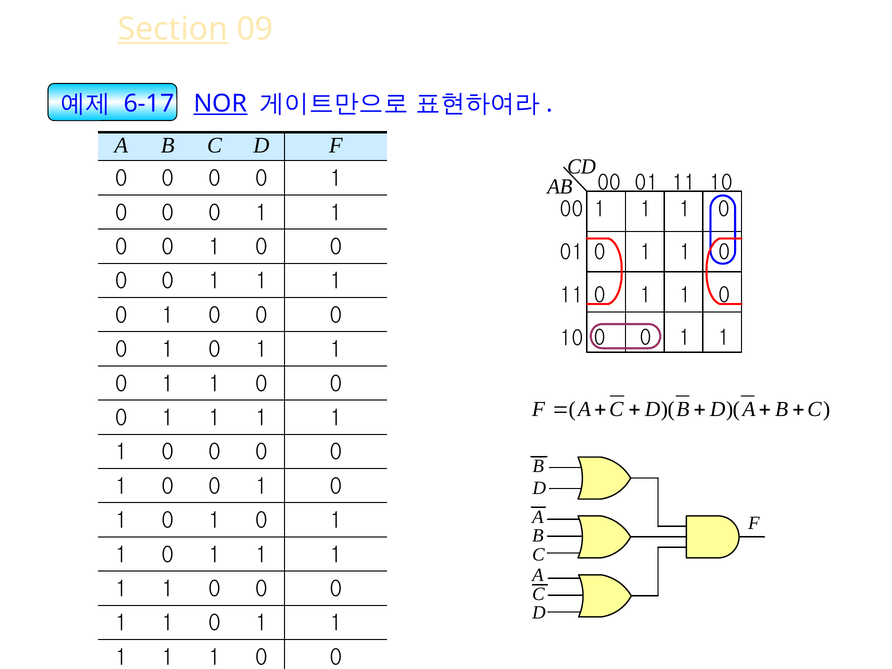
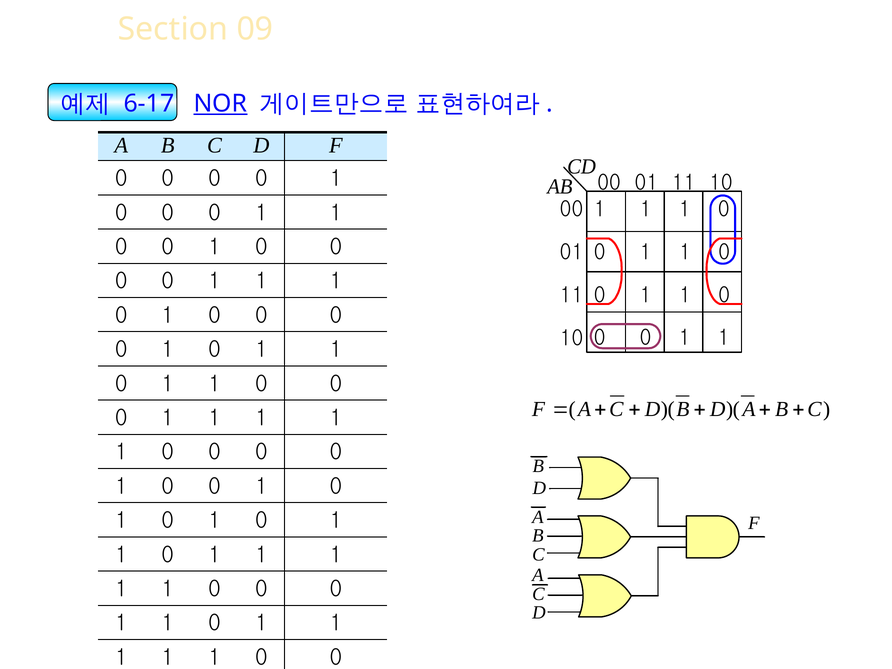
Section underline: present -> none
